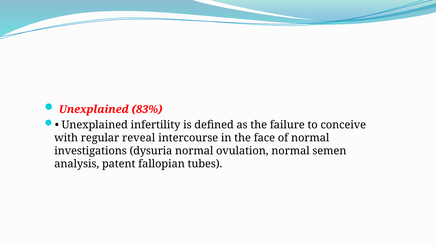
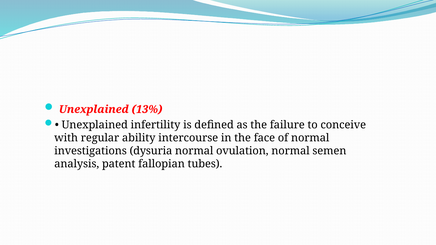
83%: 83% -> 13%
reveal: reveal -> ability
